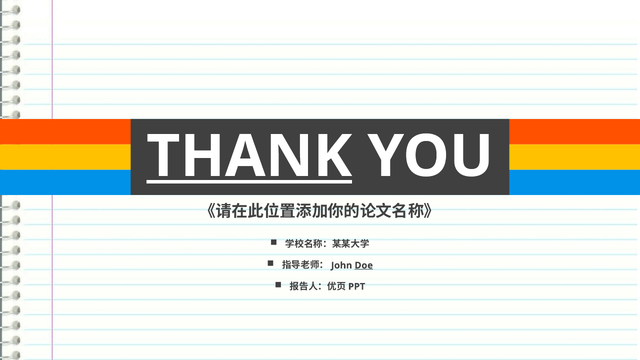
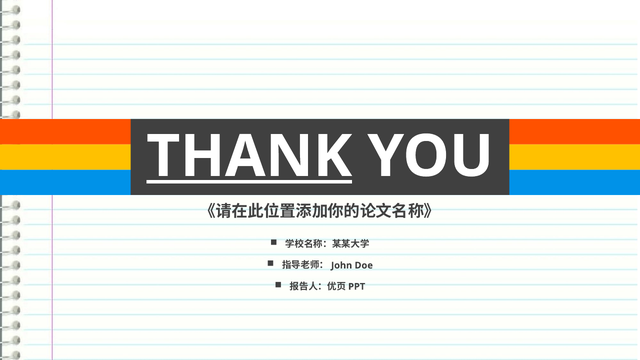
Doe underline: present -> none
